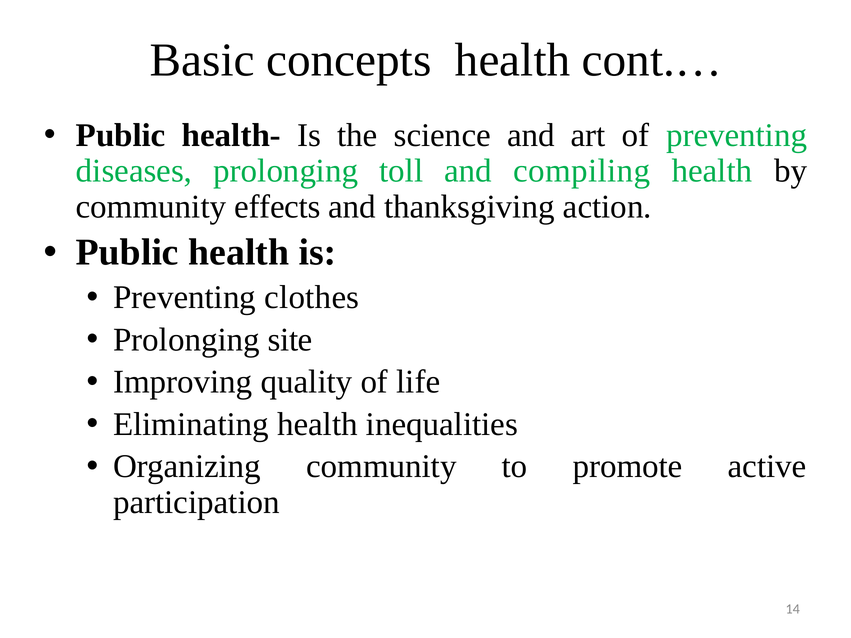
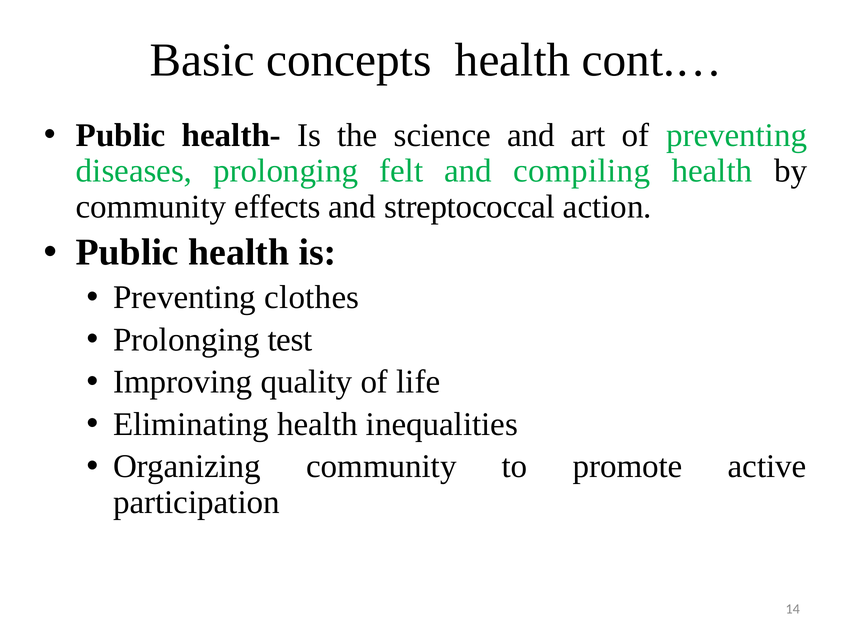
toll: toll -> felt
thanksgiving: thanksgiving -> streptococcal
site: site -> test
